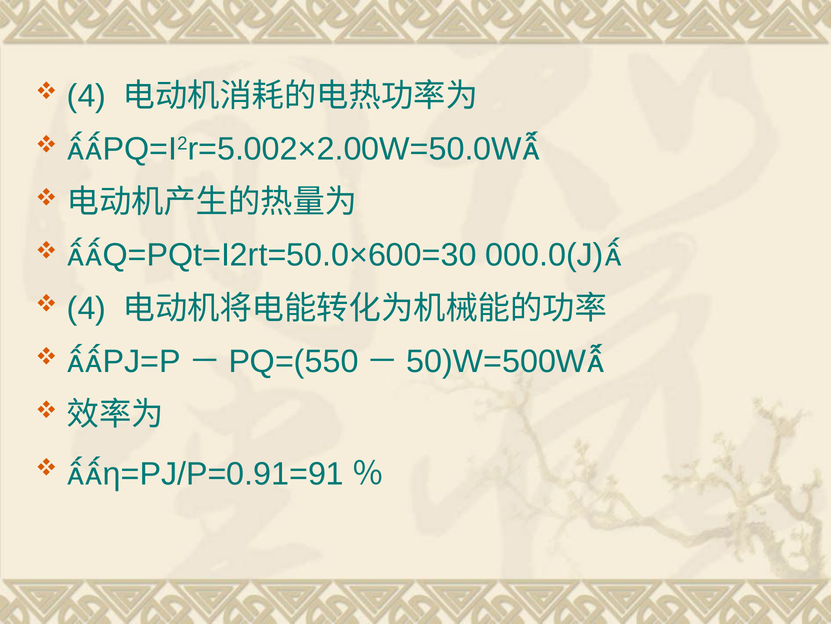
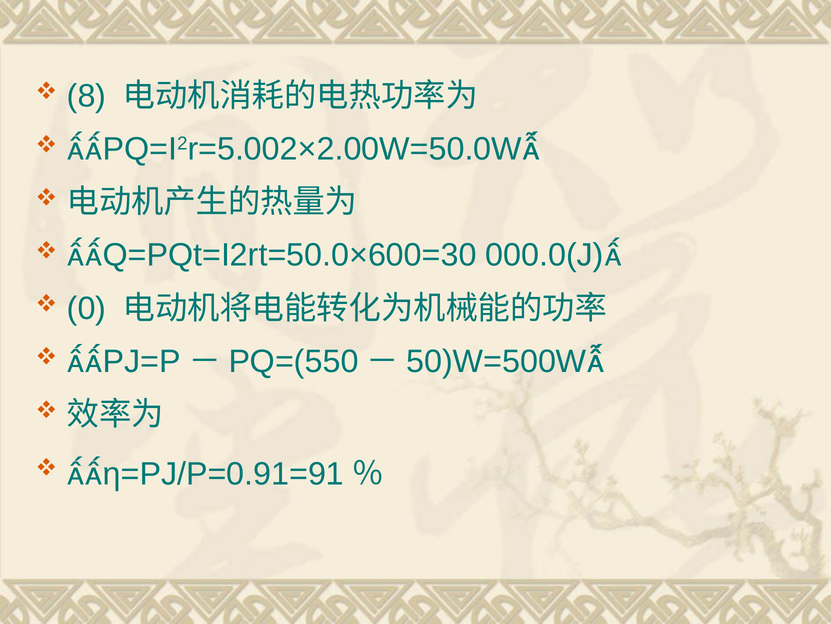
4 at (86, 96): 4 -> 8
4 at (86, 308): 4 -> 0
